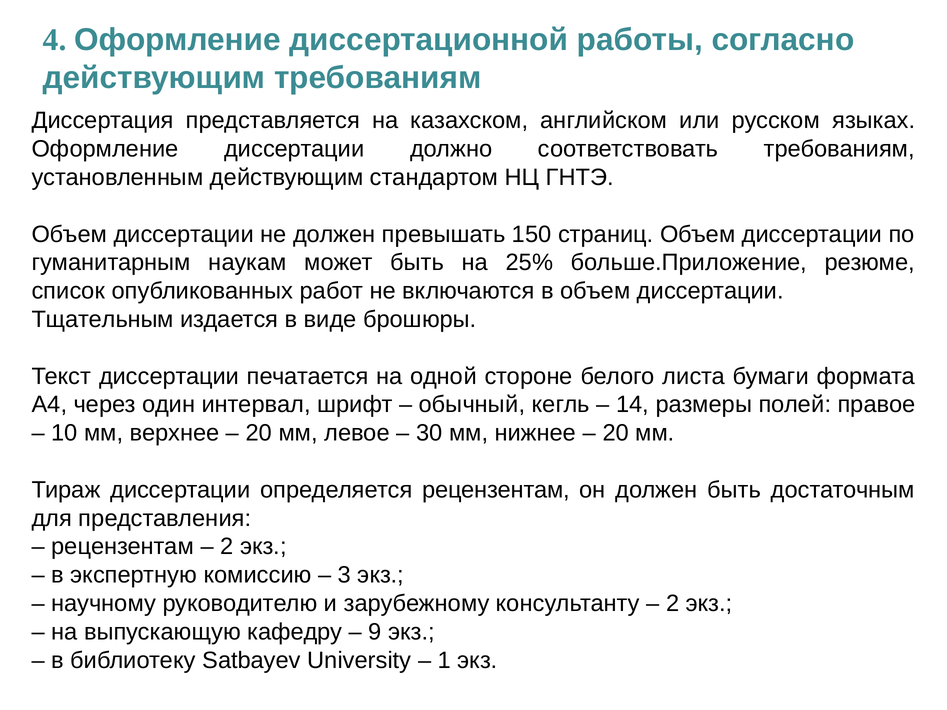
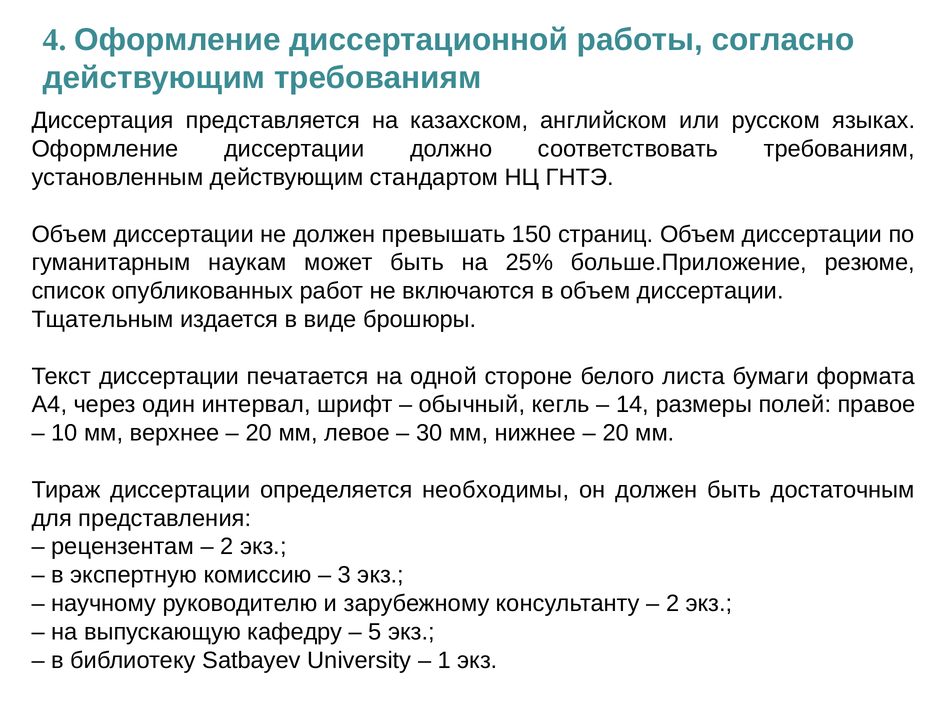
определяется рецензентам: рецензентам -> необходимы
9: 9 -> 5
